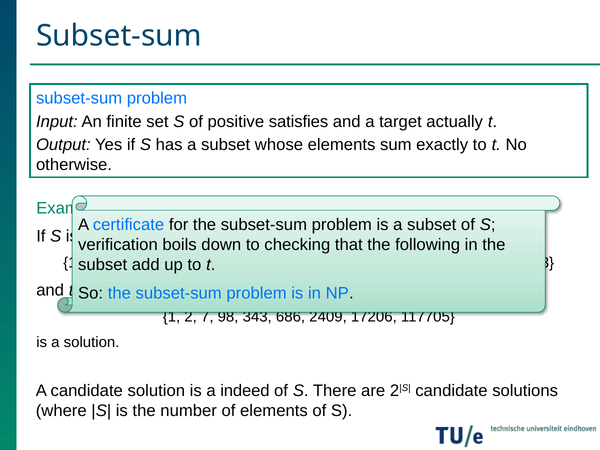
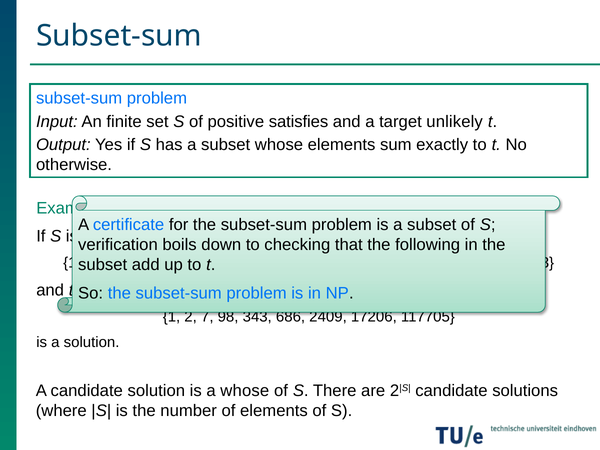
actually: actually -> unlikely
a indeed: indeed -> whose
